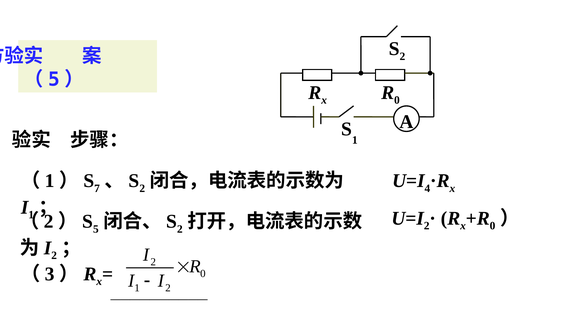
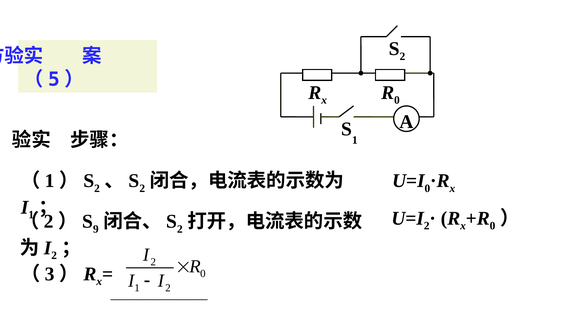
7 at (97, 188): 7 -> 2
4 at (427, 188): 4 -> 0
5: 5 -> 9
